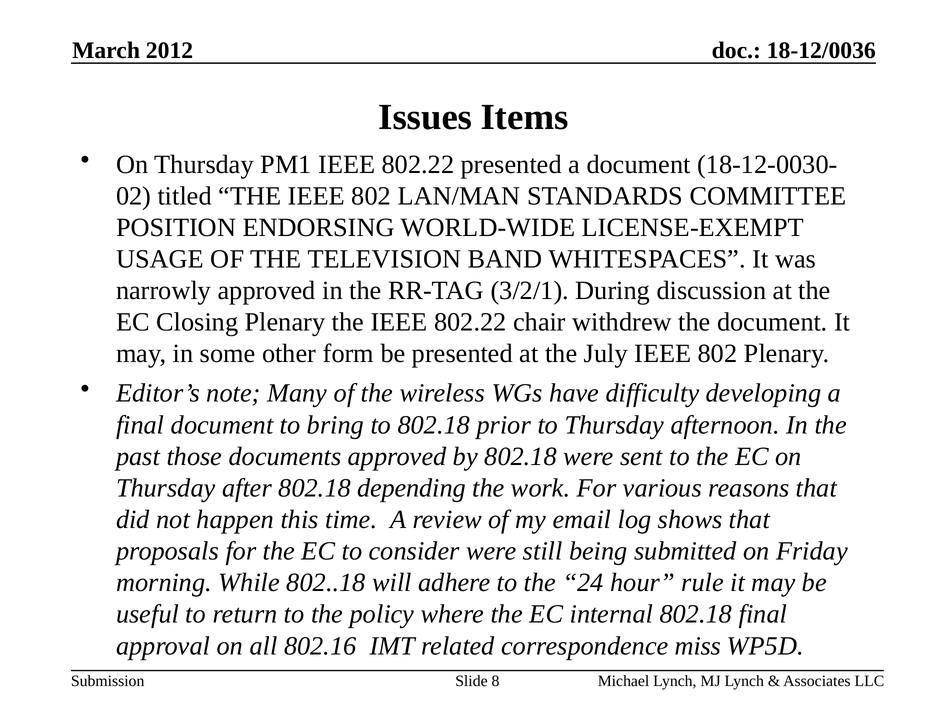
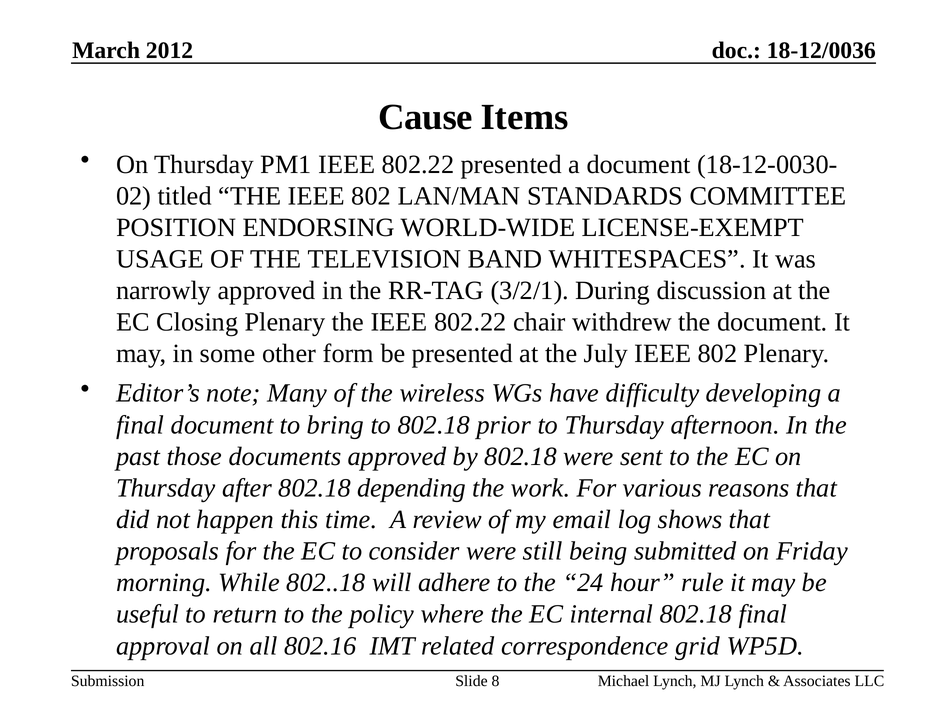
Issues: Issues -> Cause
miss: miss -> grid
